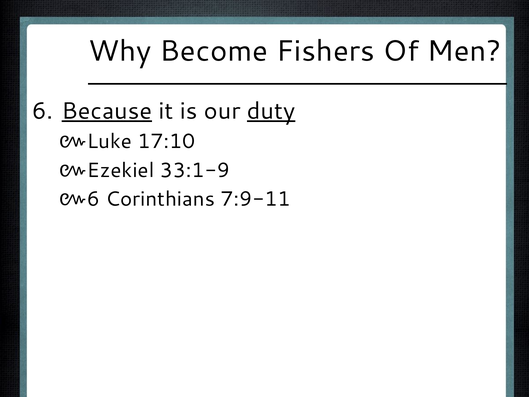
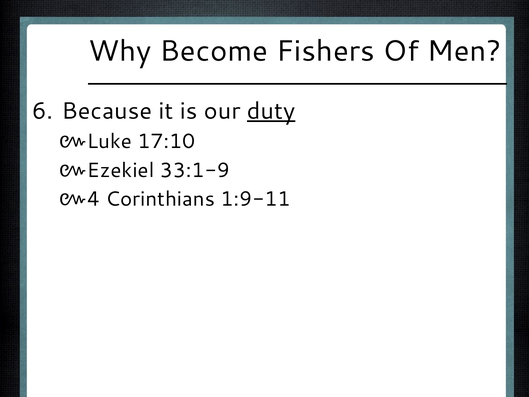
Because underline: present -> none
6 at (93, 199): 6 -> 4
7:9-11: 7:9-11 -> 1:9-11
